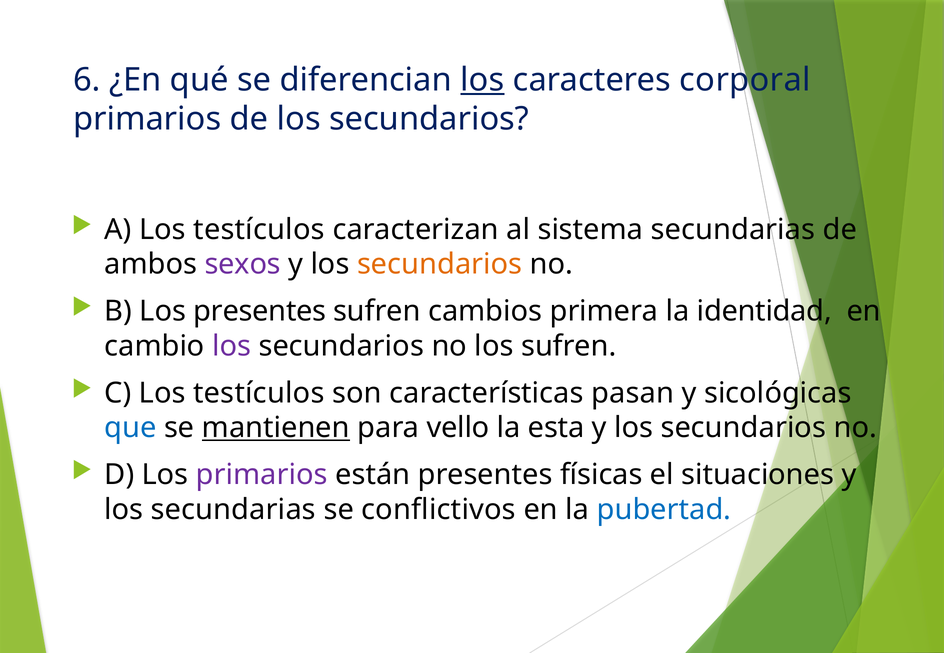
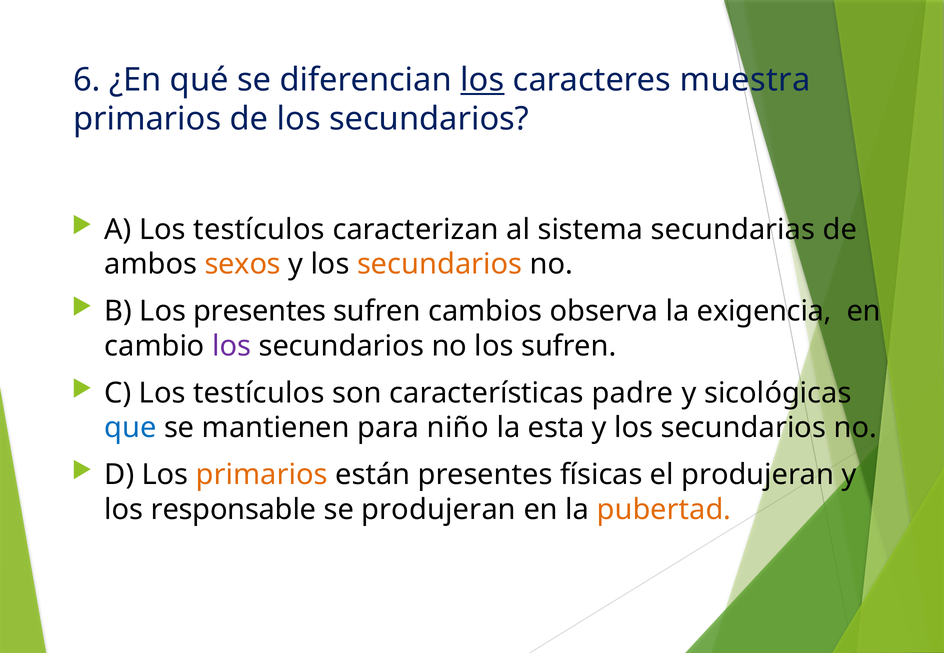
corporal: corporal -> muestra
sexos colour: purple -> orange
primera: primera -> observa
identidad: identidad -> exigencia
pasan: pasan -> padre
mantienen underline: present -> none
vello: vello -> niño
primarios at (262, 475) colour: purple -> orange
el situaciones: situaciones -> produjeran
los secundarias: secundarias -> responsable
se conflictivos: conflictivos -> produjeran
pubertad colour: blue -> orange
